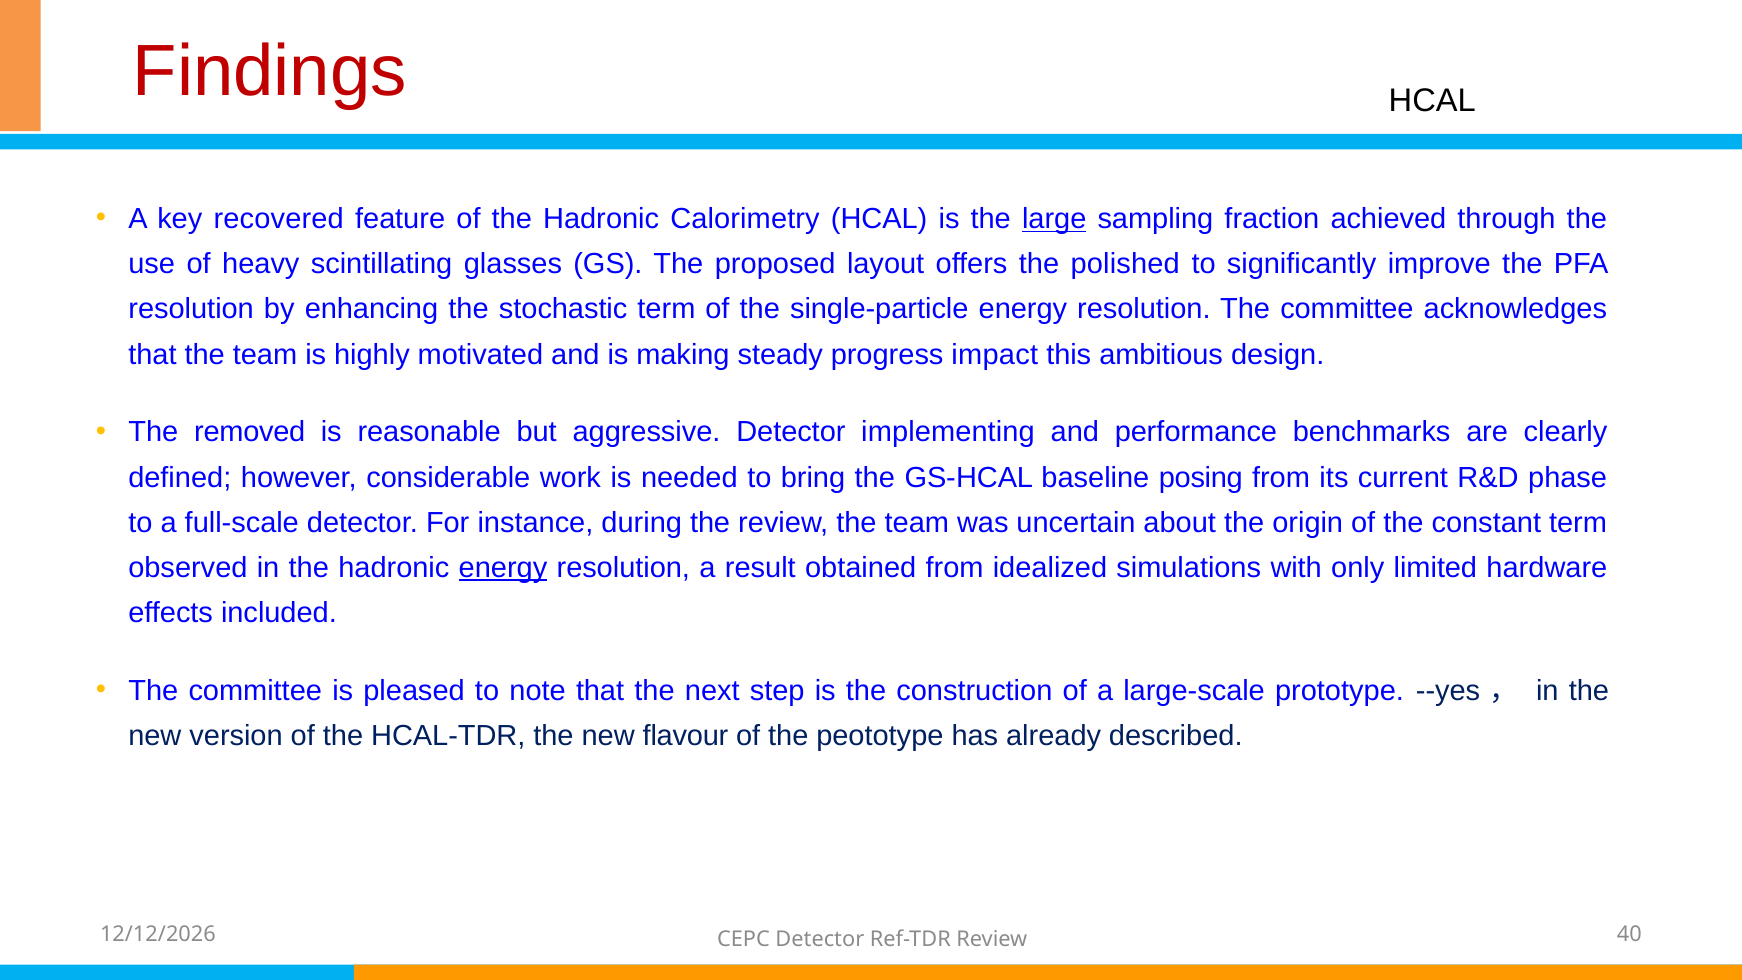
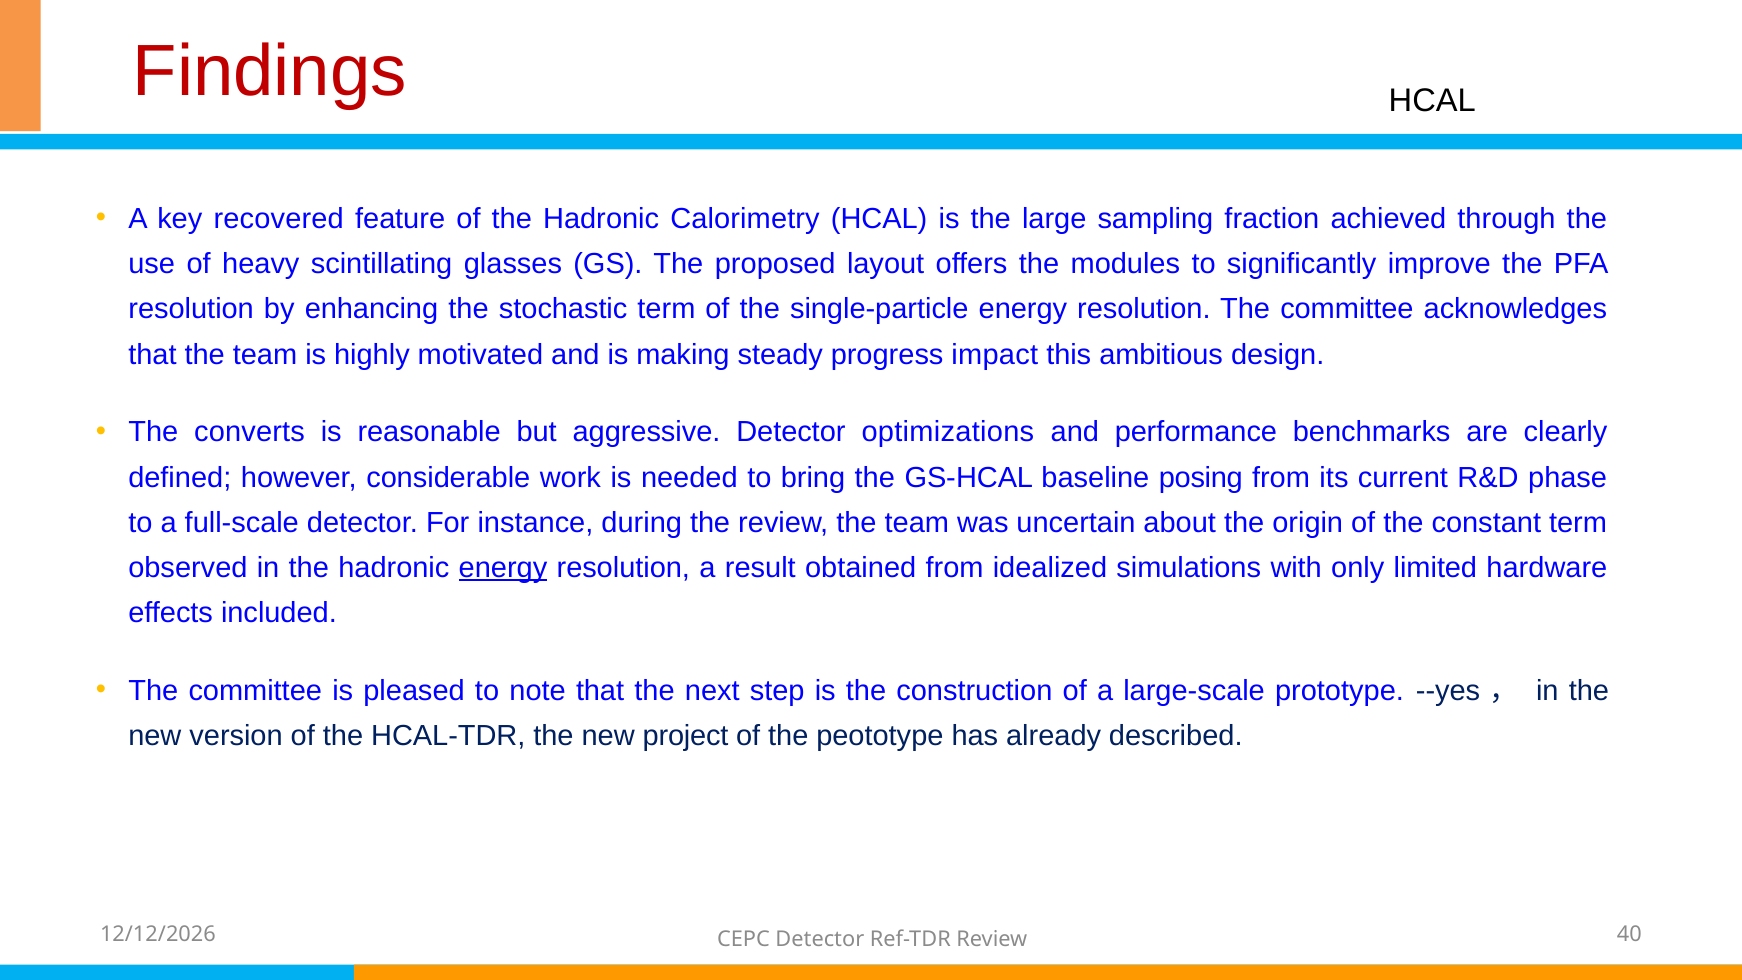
large underline: present -> none
polished: polished -> modules
removed: removed -> converts
implementing: implementing -> optimizations
flavour: flavour -> project
